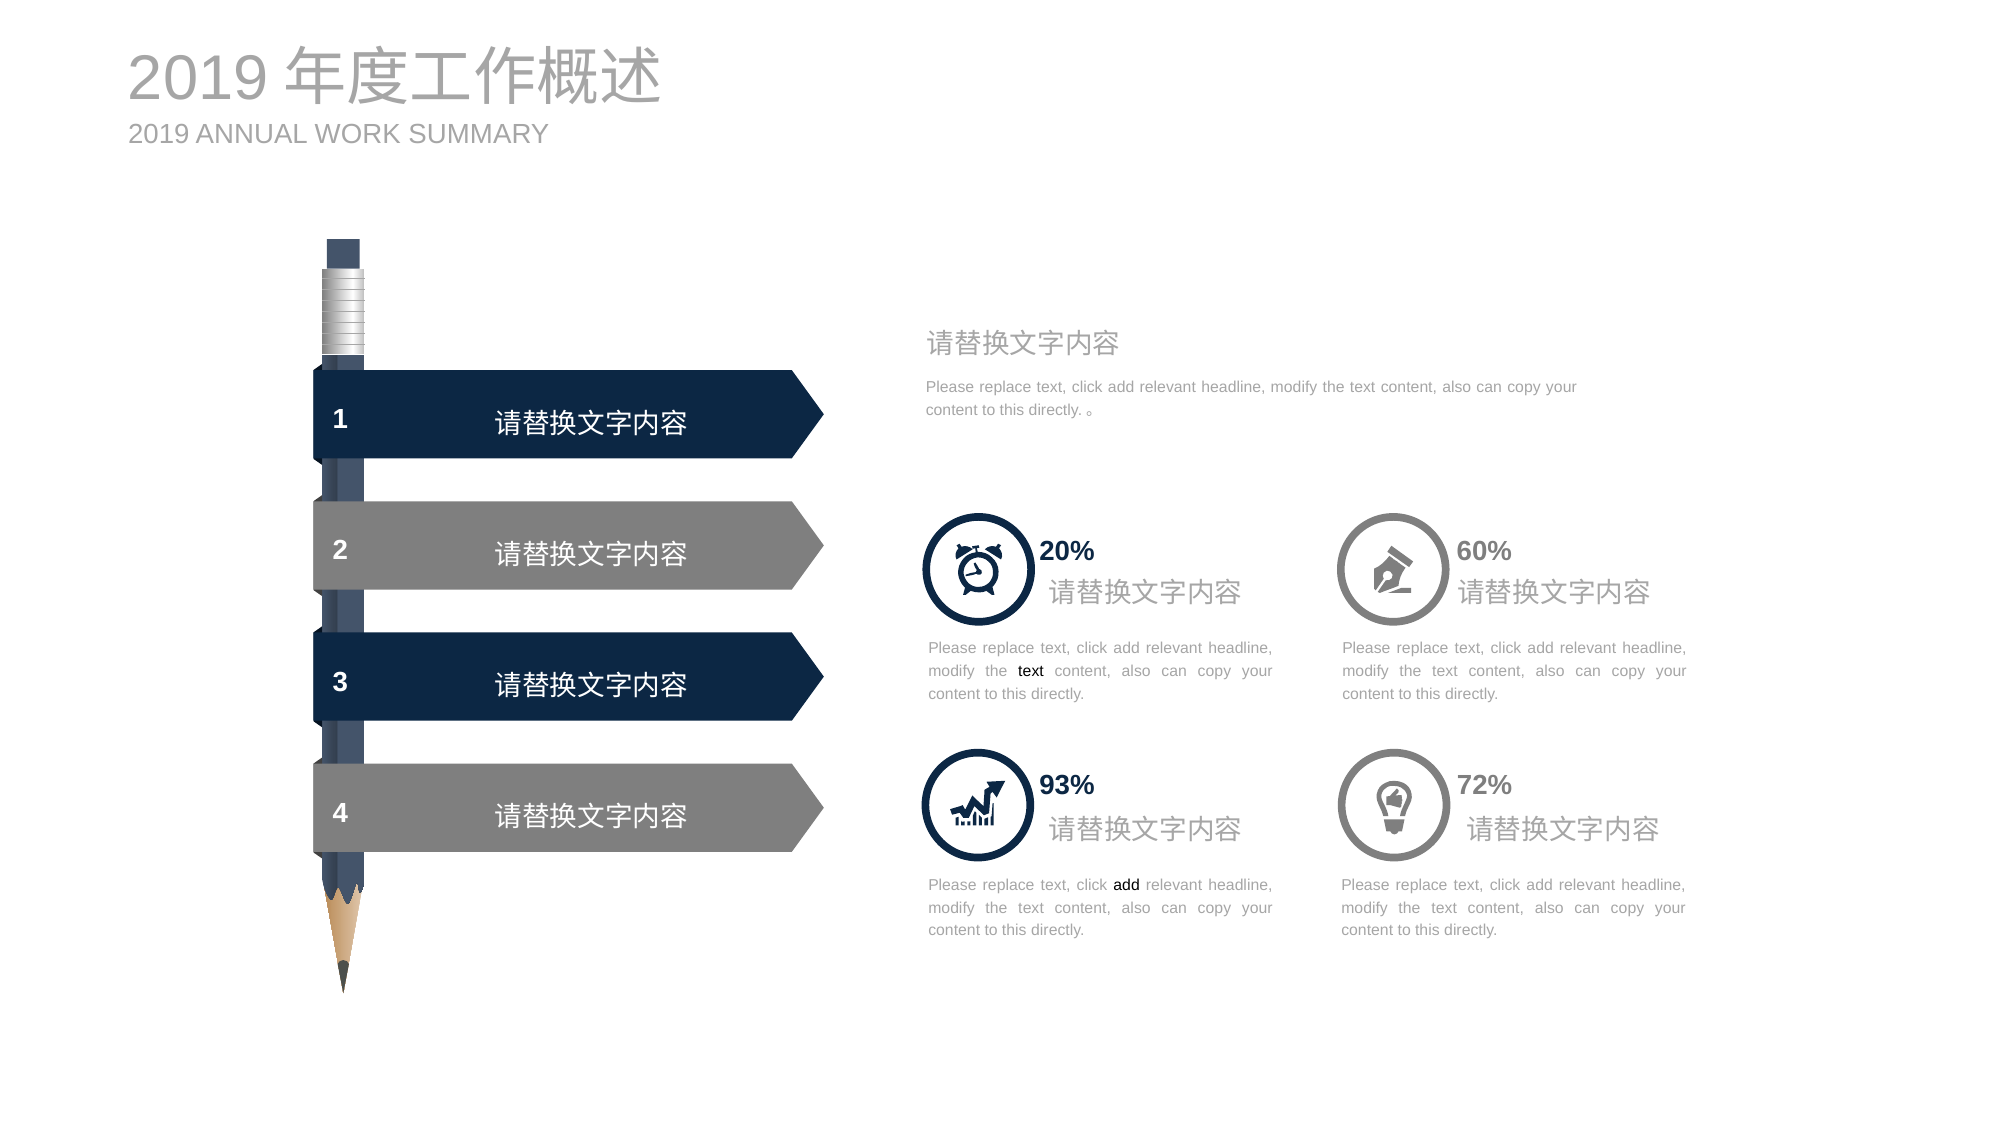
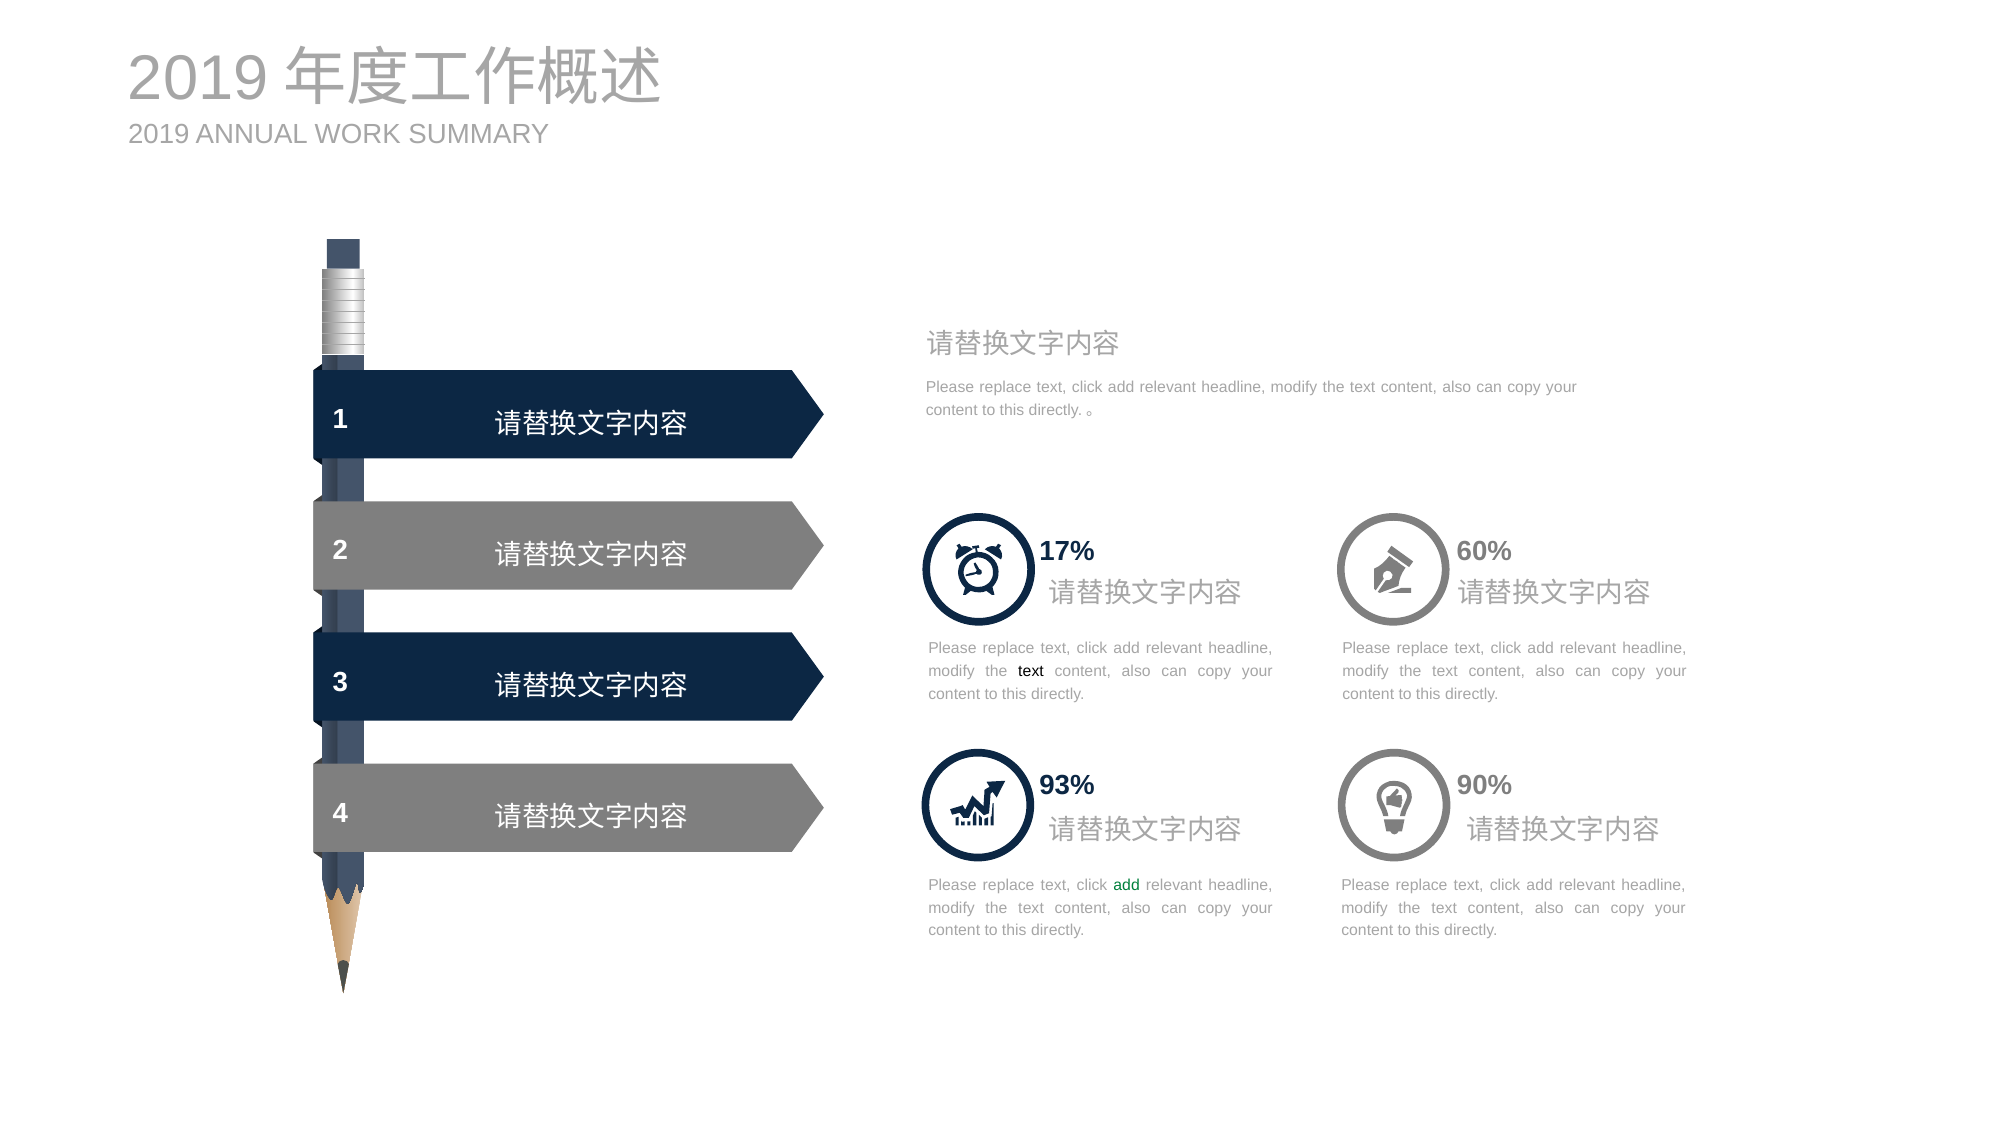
20%: 20% -> 17%
72%: 72% -> 90%
add at (1127, 885) colour: black -> green
